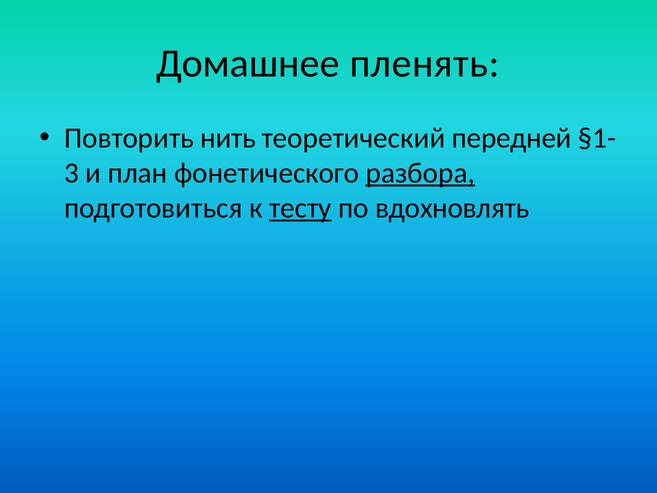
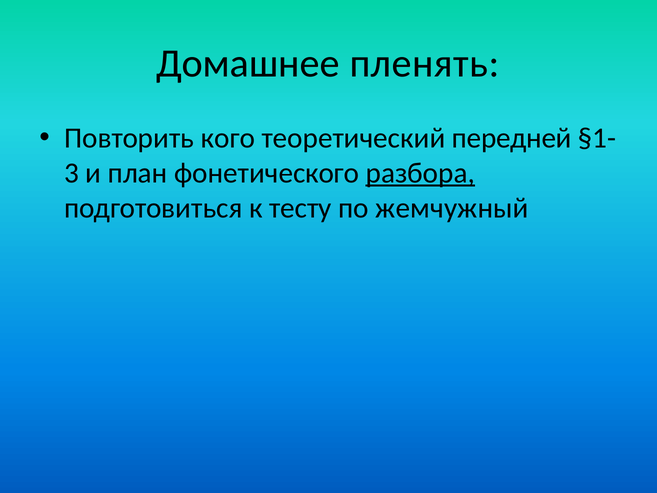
нить: нить -> кого
тесту underline: present -> none
вдохновлять: вдохновлять -> жемчужный
